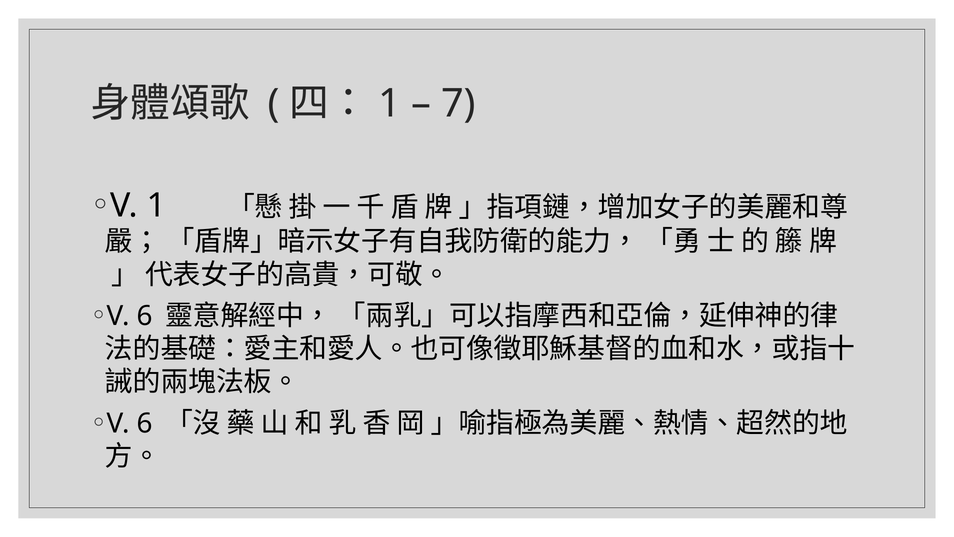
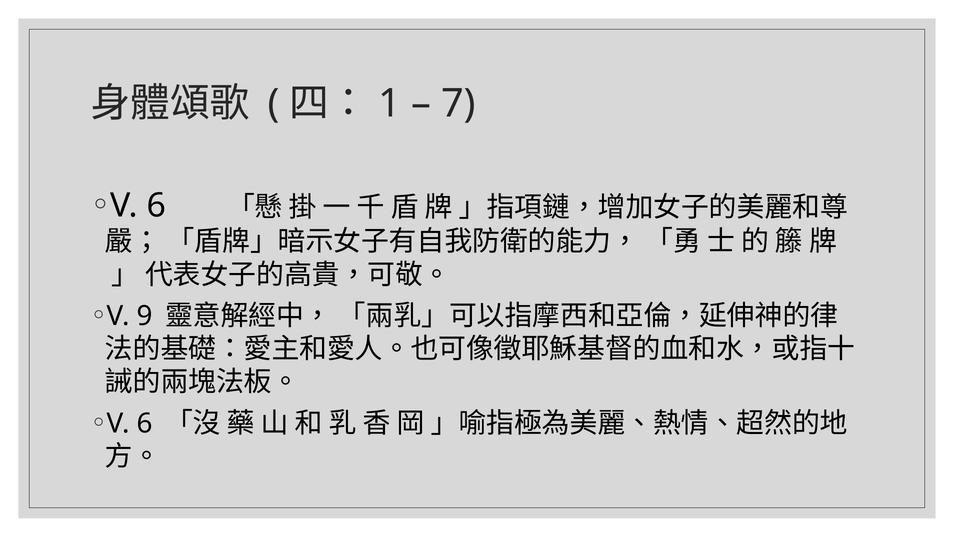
1 at (156, 205): 1 -> 6
6 at (145, 316): 6 -> 9
